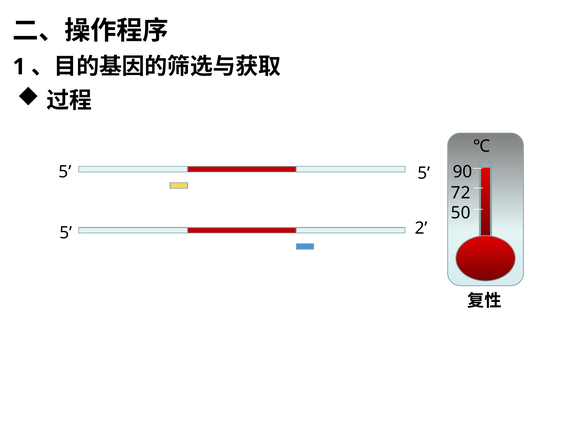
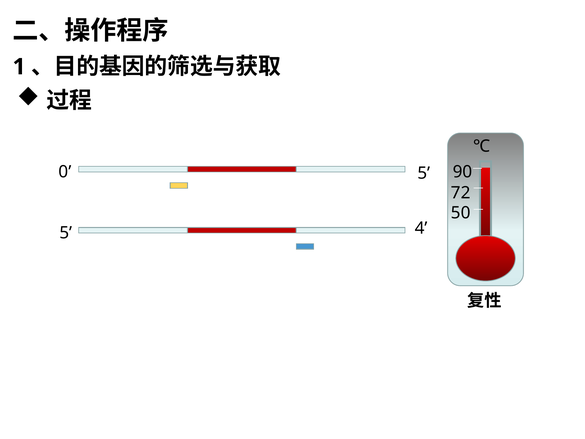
5 at (65, 172): 5 -> 0
2: 2 -> 4
